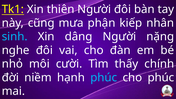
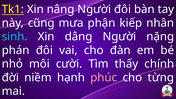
thiên: thiên -> nâng
nghe: nghe -> phán
phúc at (104, 78) colour: light blue -> pink
cho phúc: phúc -> từng
